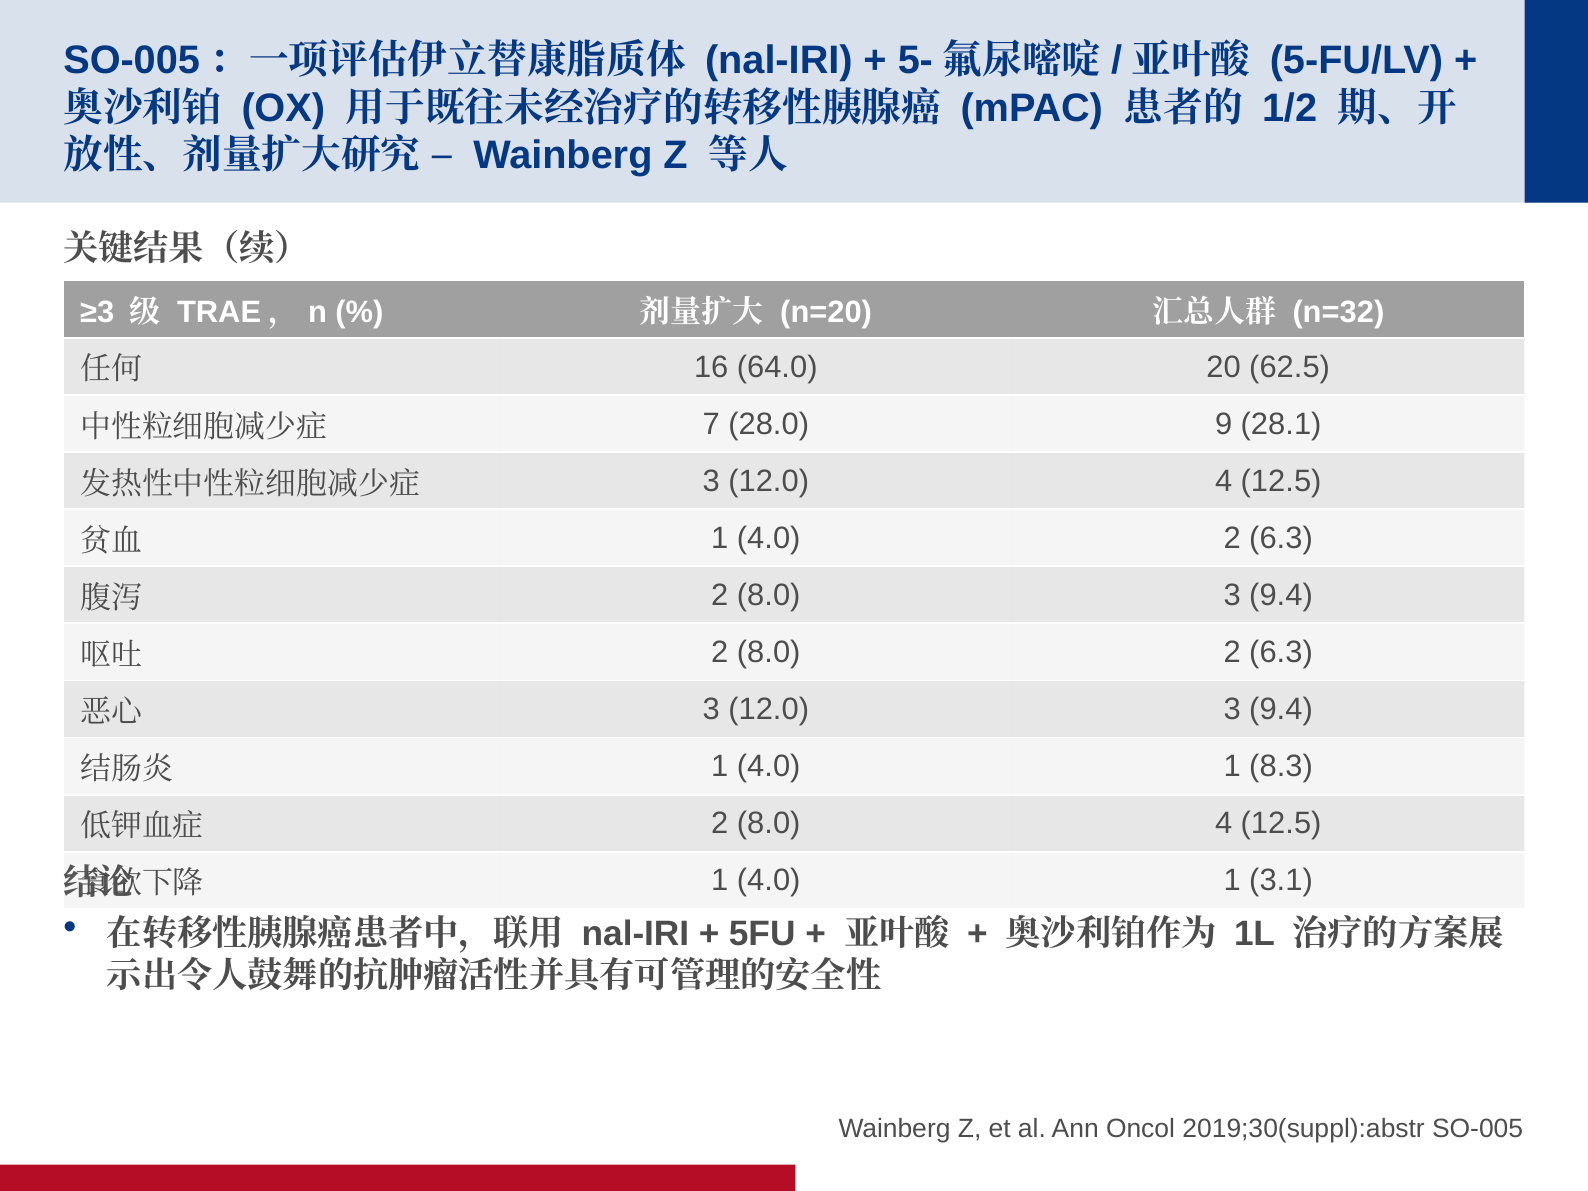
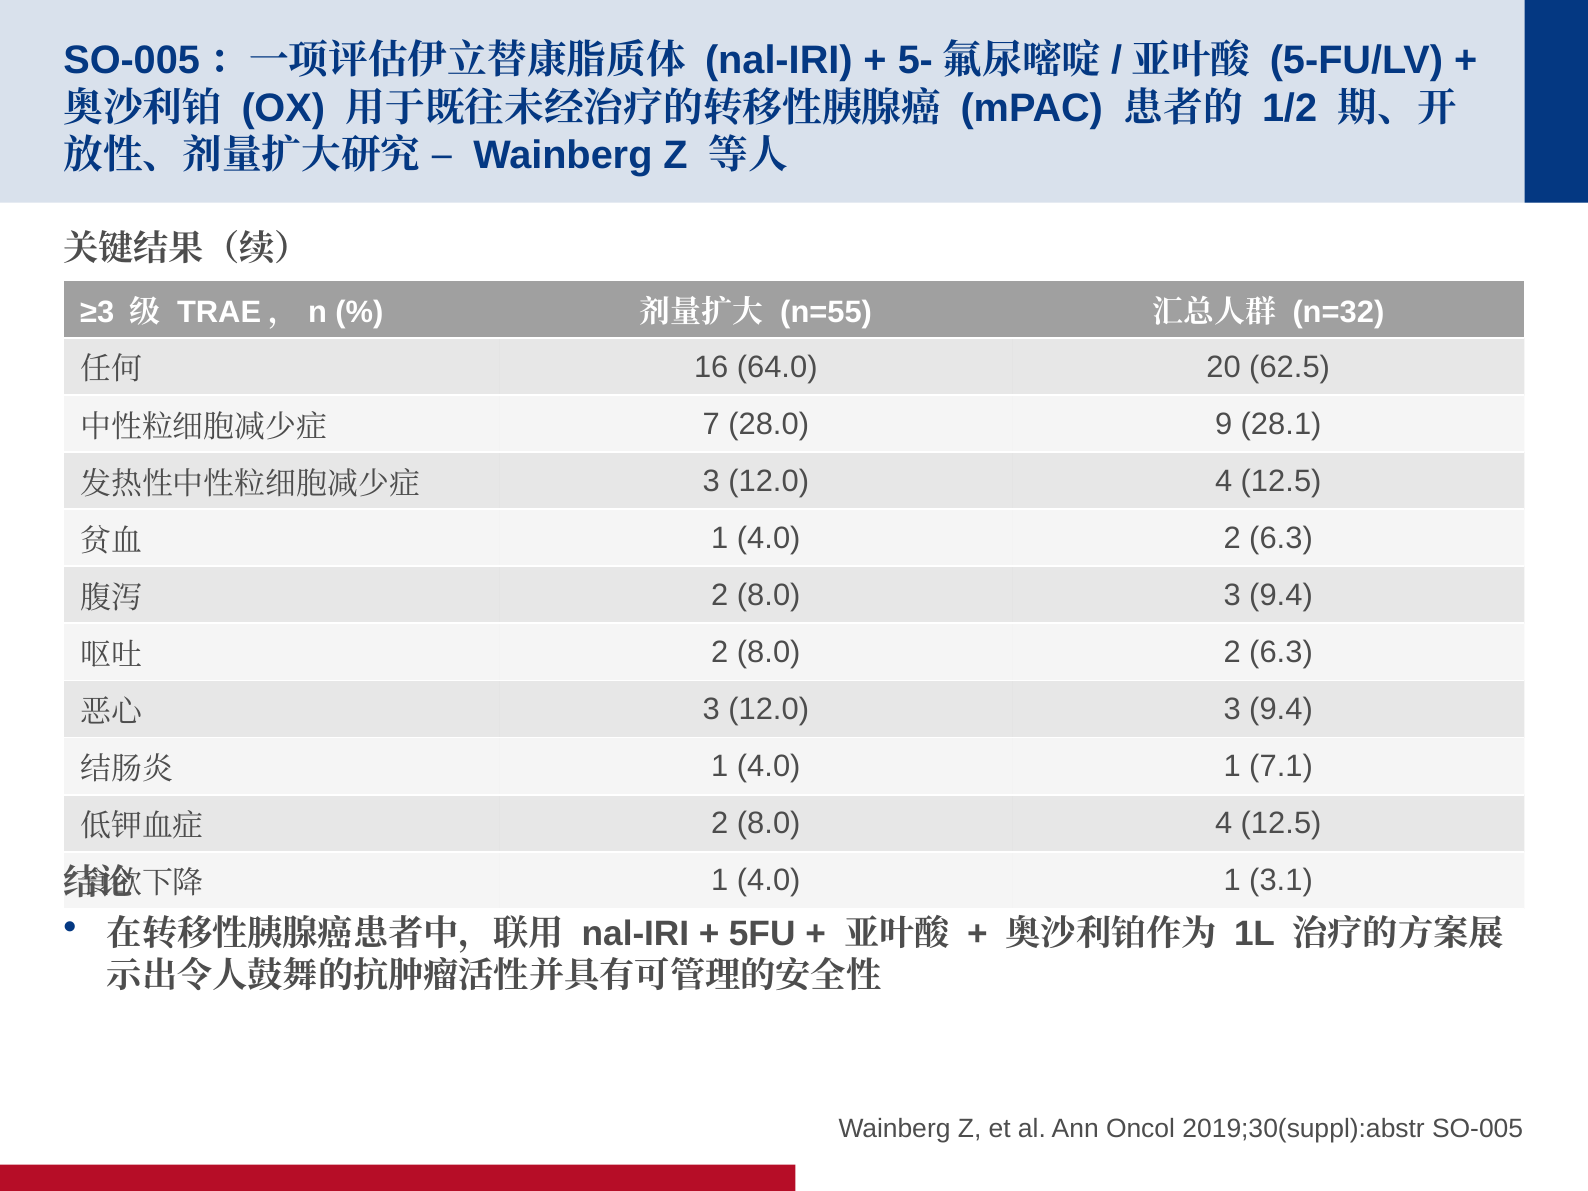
n=20: n=20 -> n=55
8.3: 8.3 -> 7.1
